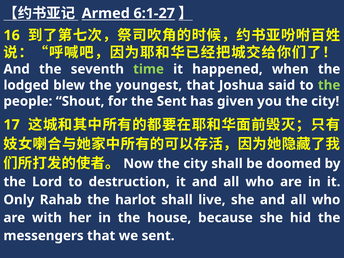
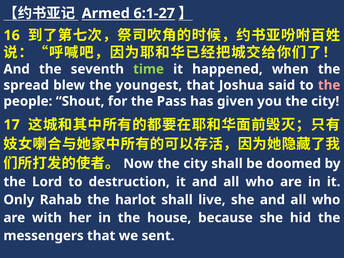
lodged: lodged -> spread
the at (329, 85) colour: light green -> pink
the Sent: Sent -> Pass
